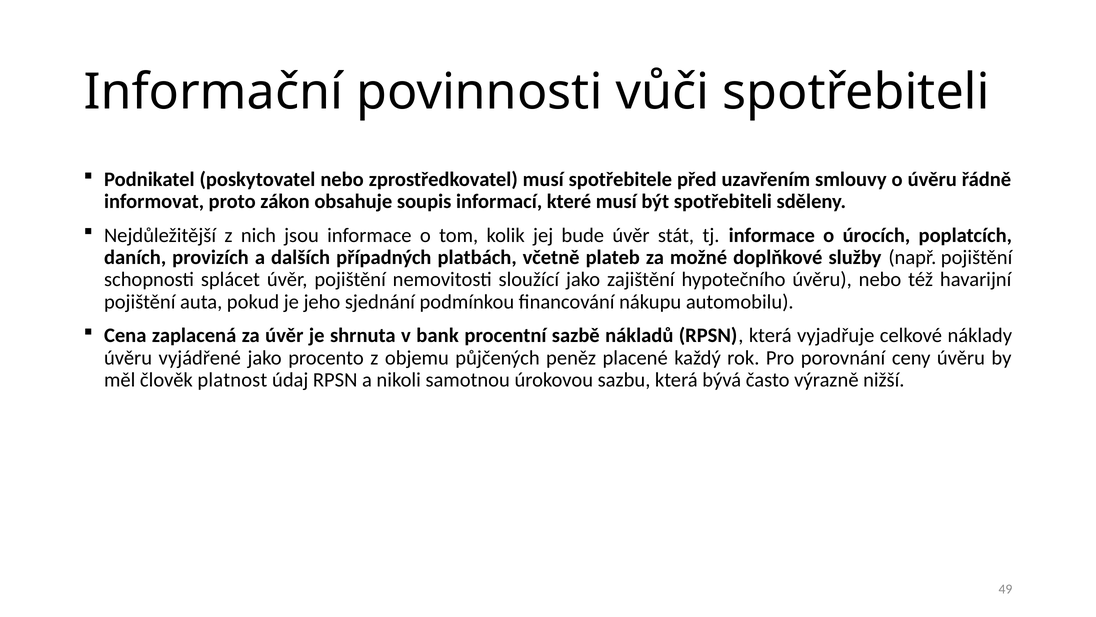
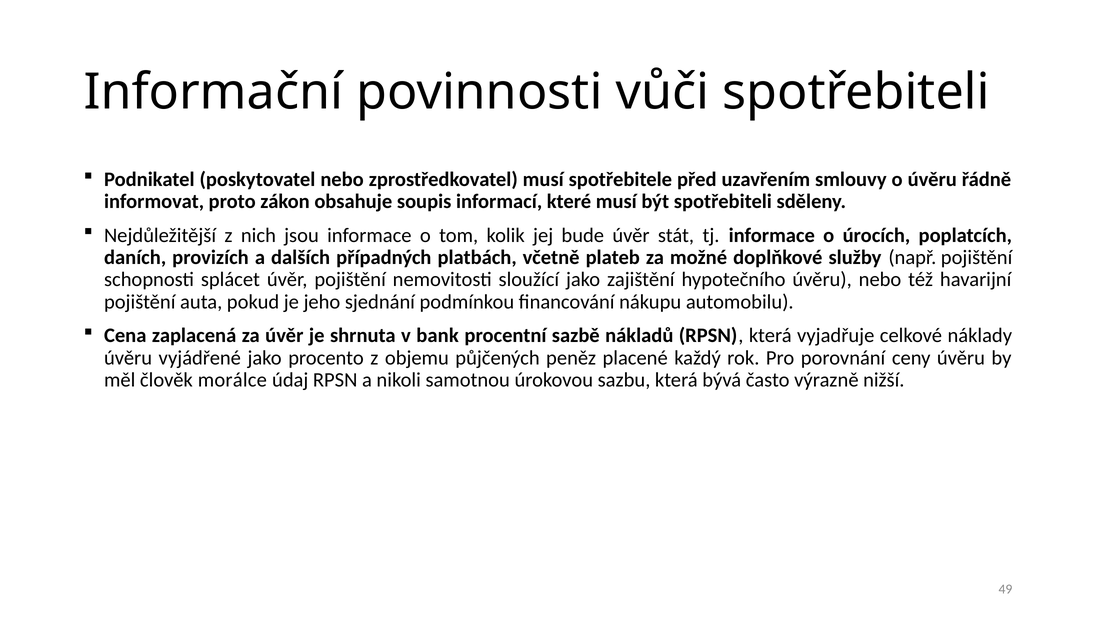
platnost: platnost -> morálce
